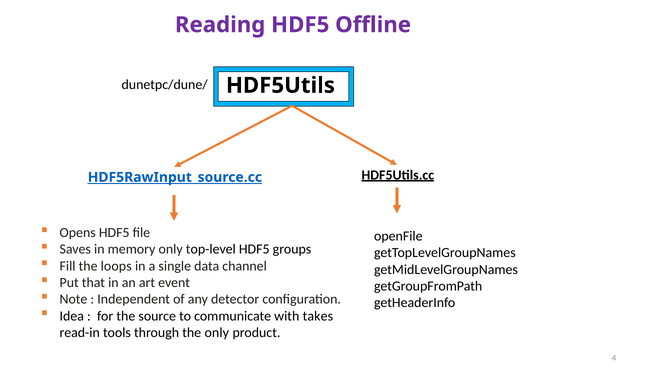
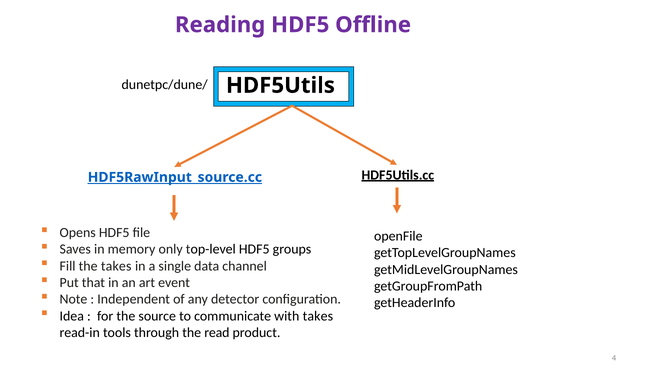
the loops: loops -> takes
the only: only -> read
